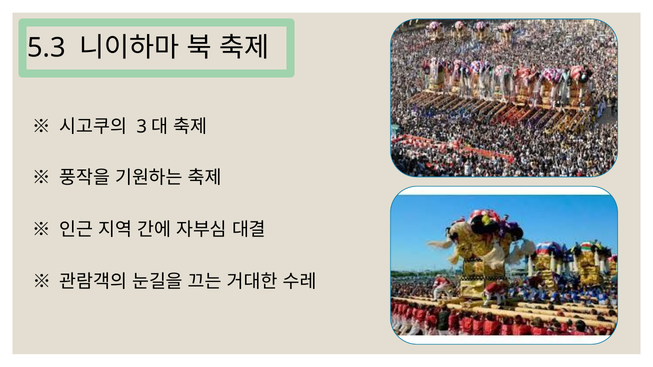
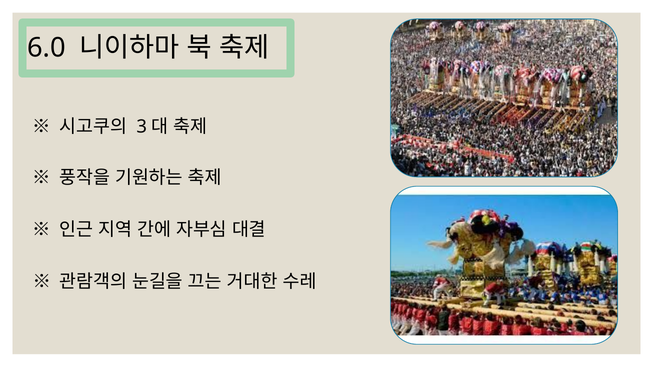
5.3: 5.3 -> 6.0
